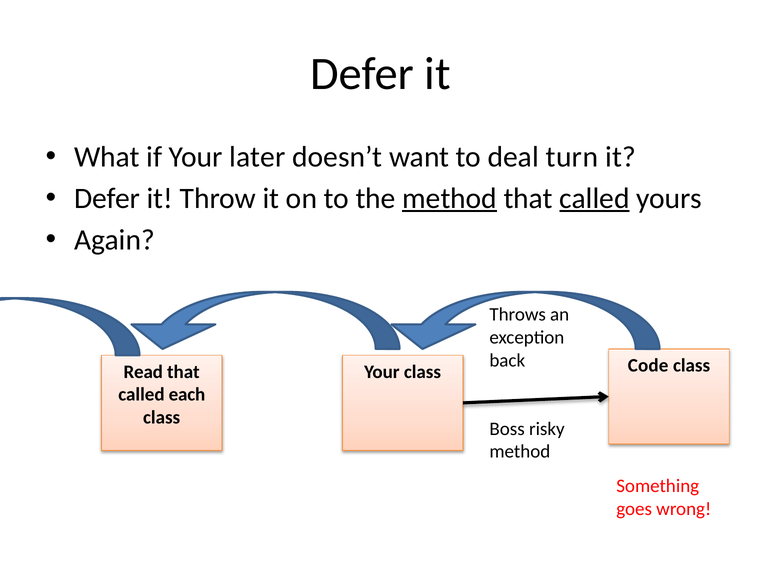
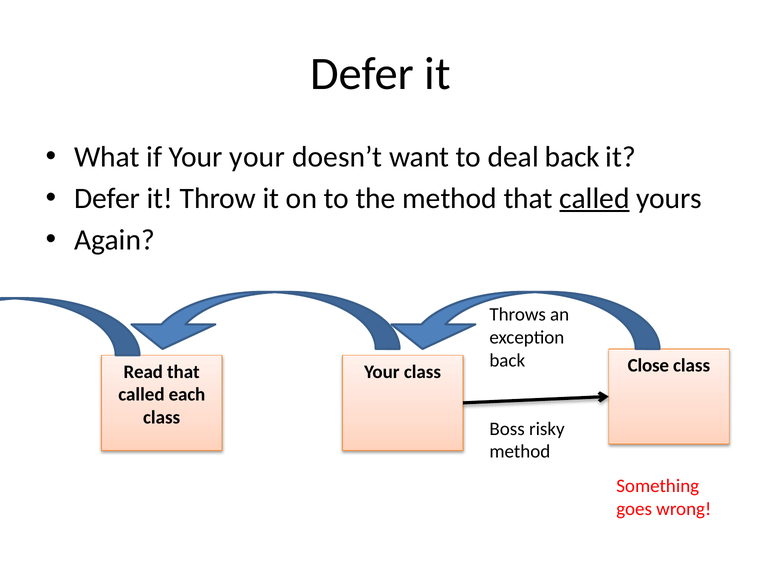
Your later: later -> your
deal turn: turn -> back
method at (450, 198) underline: present -> none
Code: Code -> Close
